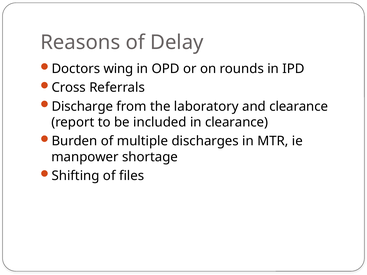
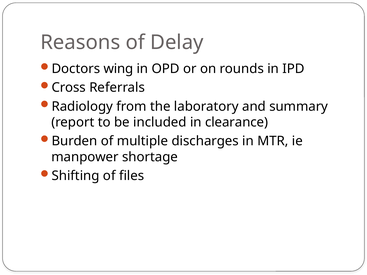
Discharge: Discharge -> Radiology
and clearance: clearance -> summary
